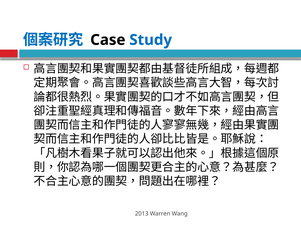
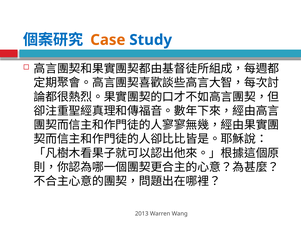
Case colour: black -> orange
